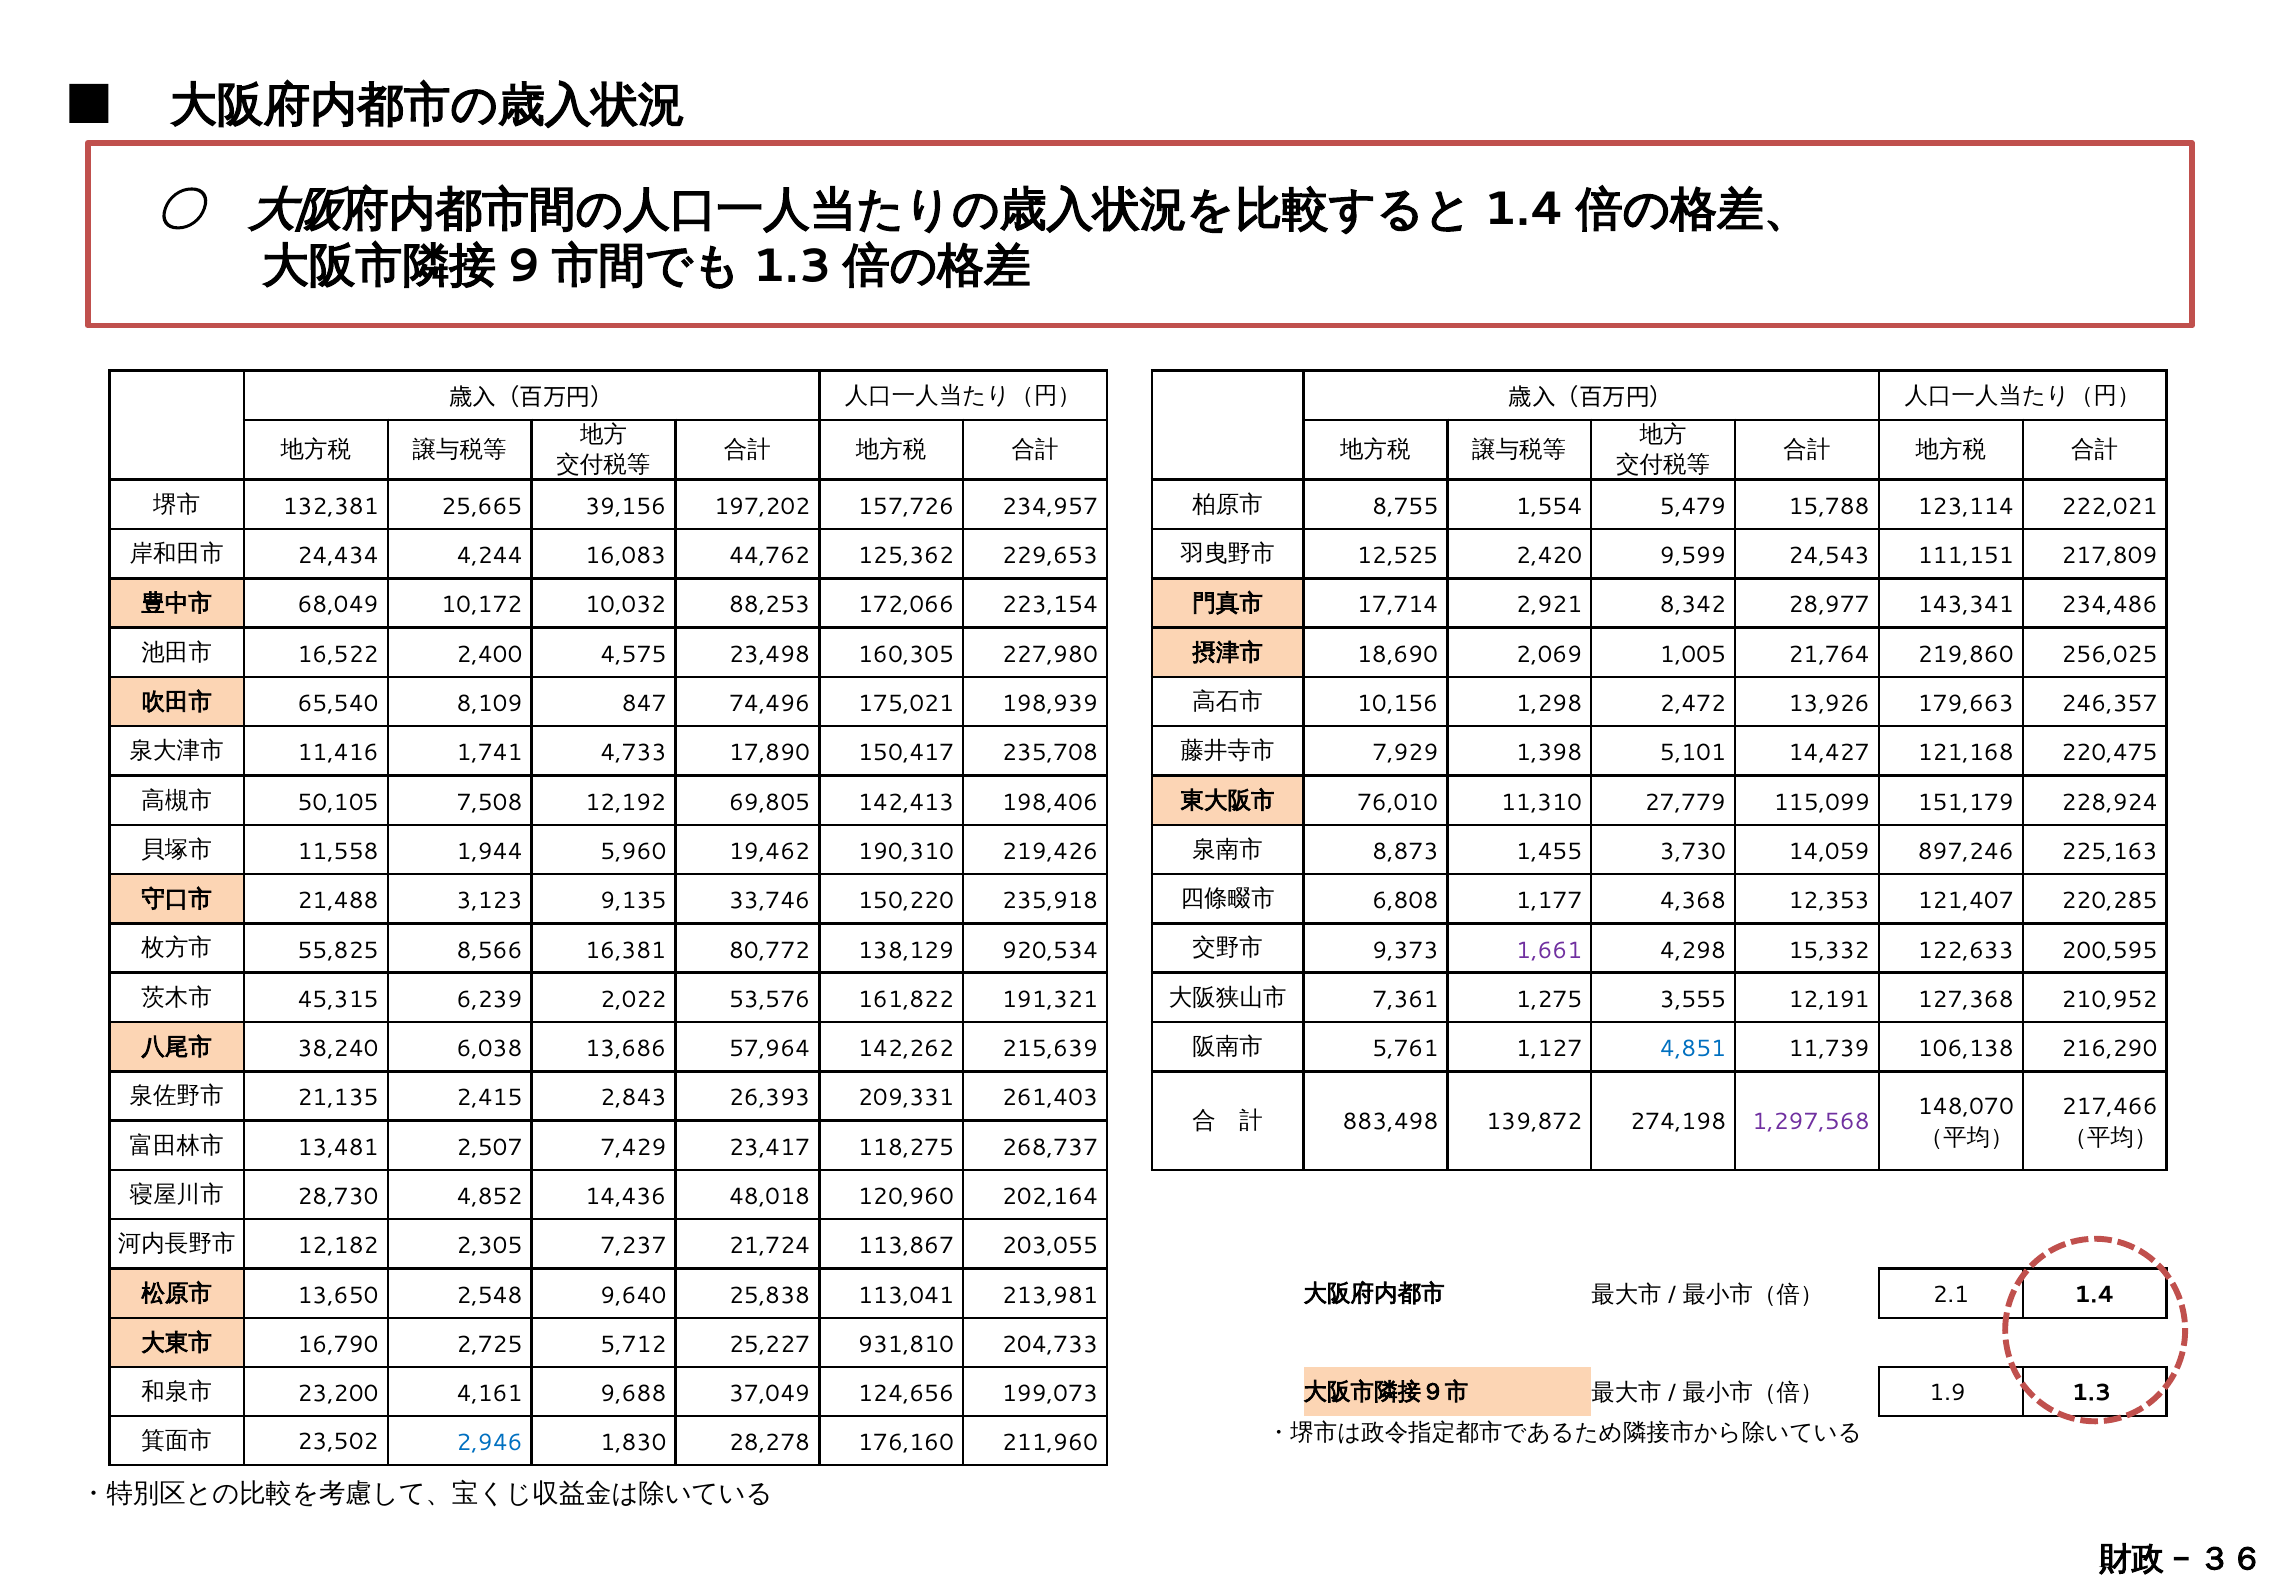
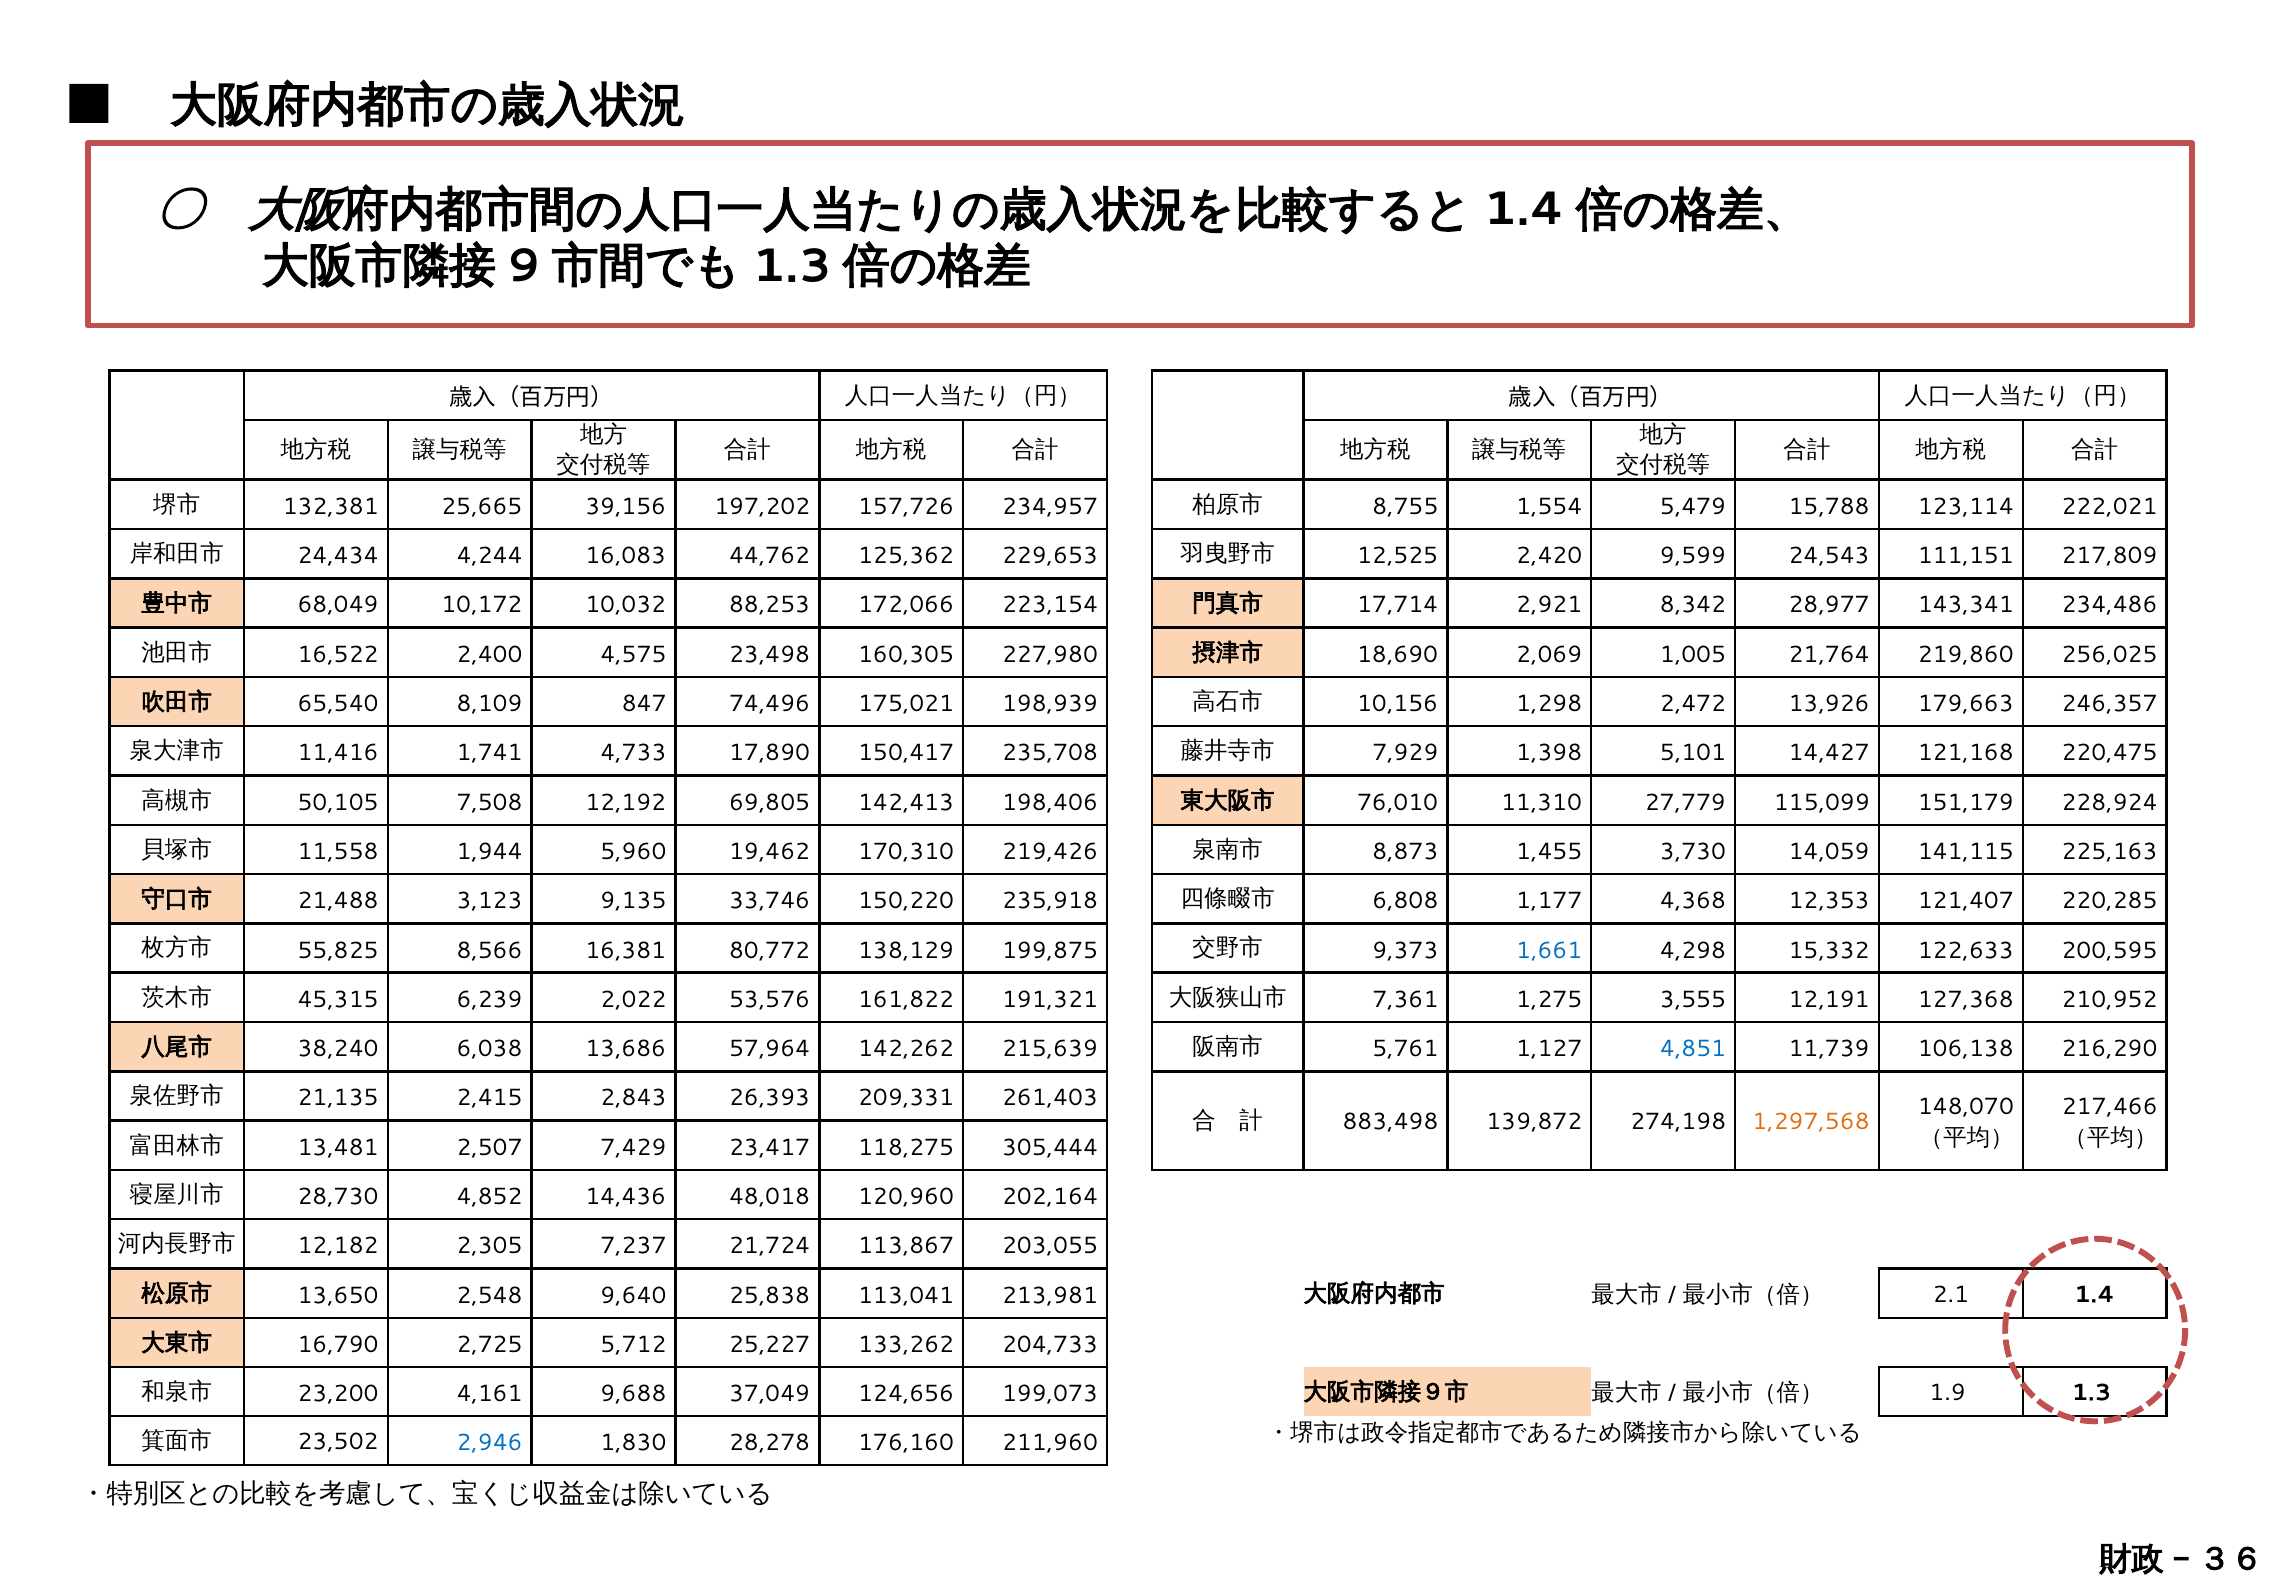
190,310: 190,310 -> 170,310
897,246: 897,246 -> 141,115
920,534: 920,534 -> 199,875
1,661 colour: purple -> blue
1,297,568 colour: purple -> orange
268,737: 268,737 -> 305,444
931,810: 931,810 -> 133,262
